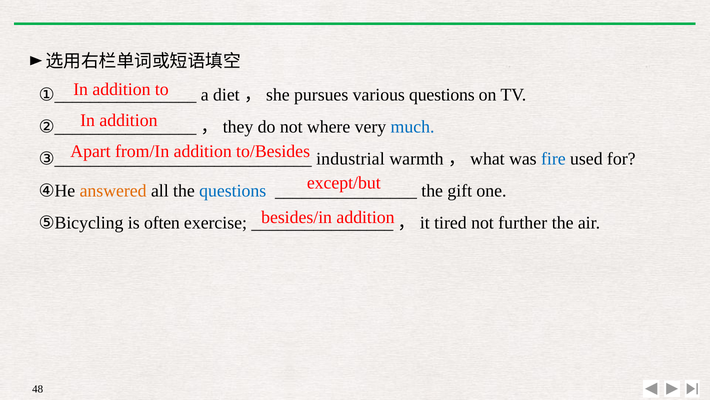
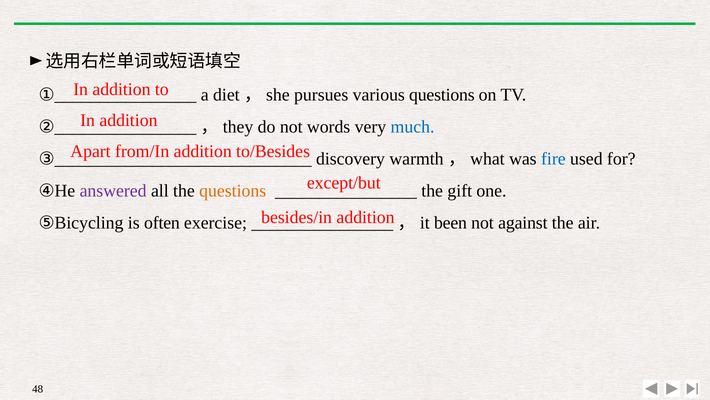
where: where -> words
industrial: industrial -> discovery
answered colour: orange -> purple
questions at (233, 190) colour: blue -> orange
tired: tired -> been
further: further -> against
